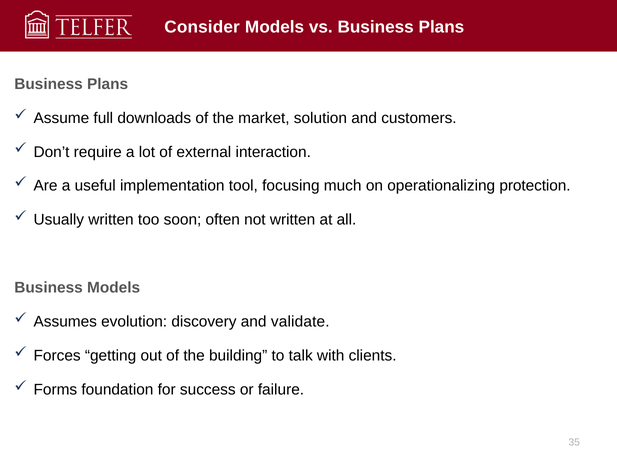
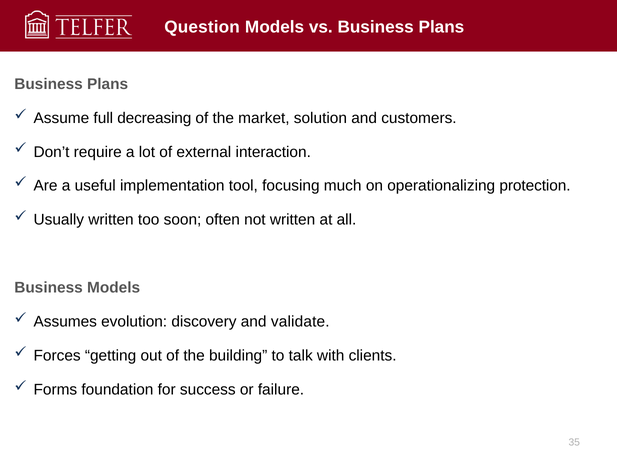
Consider: Consider -> Question
downloads: downloads -> decreasing
